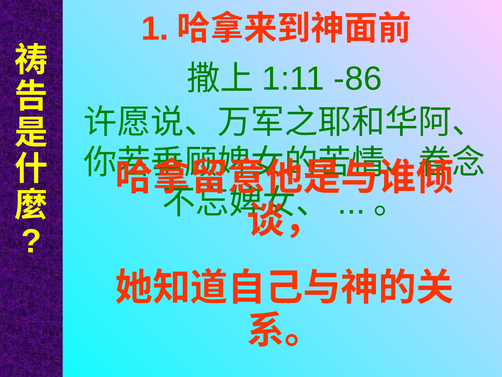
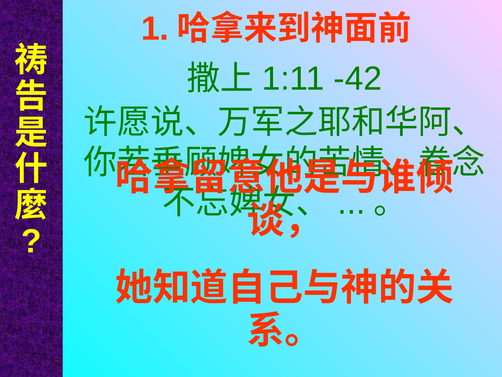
-86: -86 -> -42
